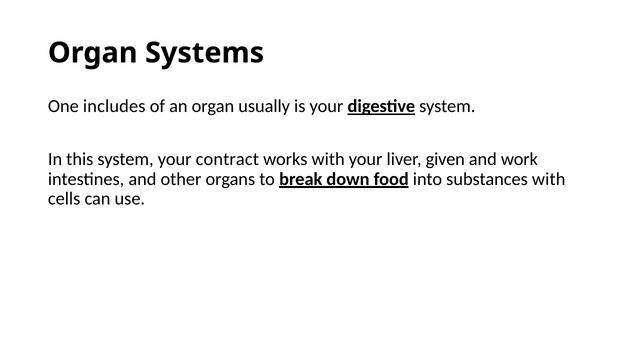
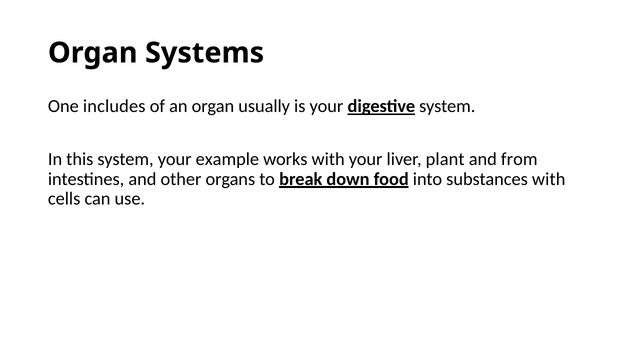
contract: contract -> example
given: given -> plant
work: work -> from
